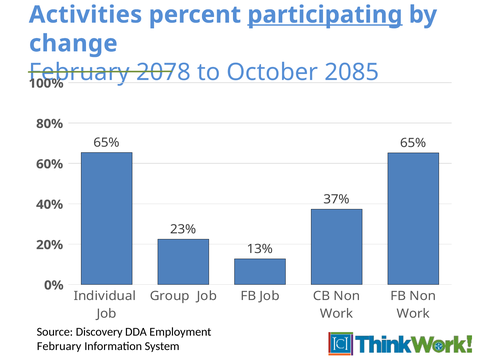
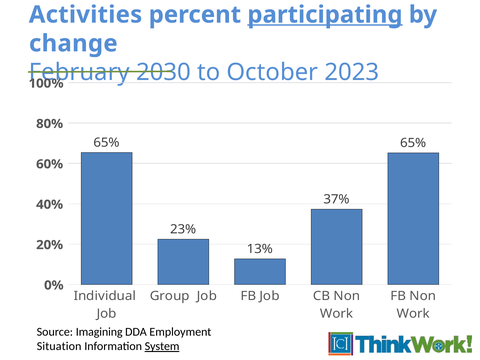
2078: 2078 -> 2030
2085: 2085 -> 2023
Discovery: Discovery -> Imagining
February at (59, 346): February -> Situation
System underline: none -> present
